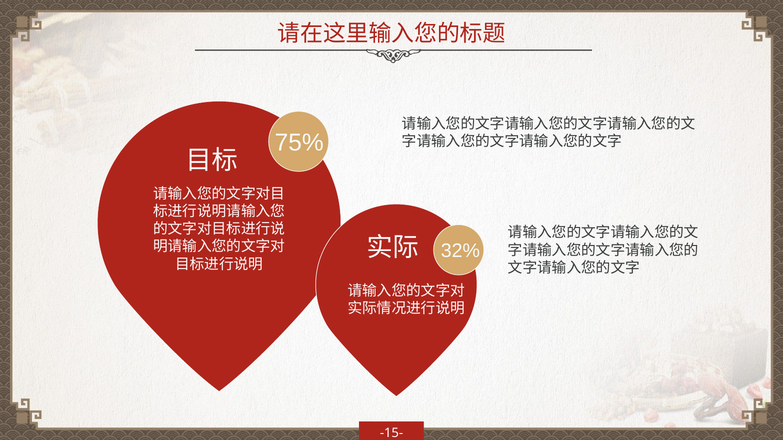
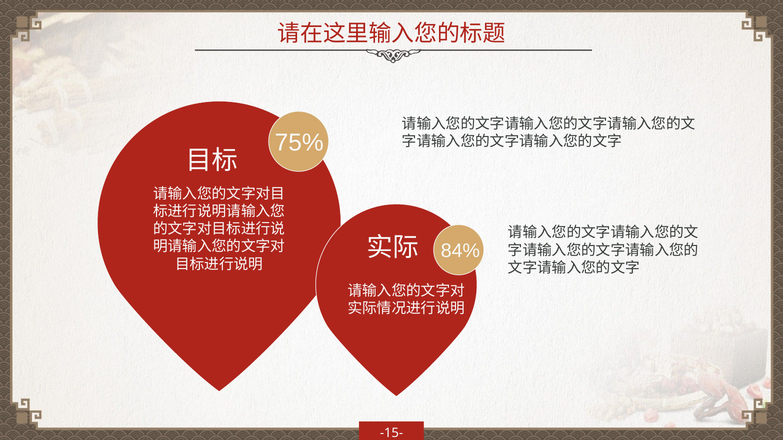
32%: 32% -> 84%
